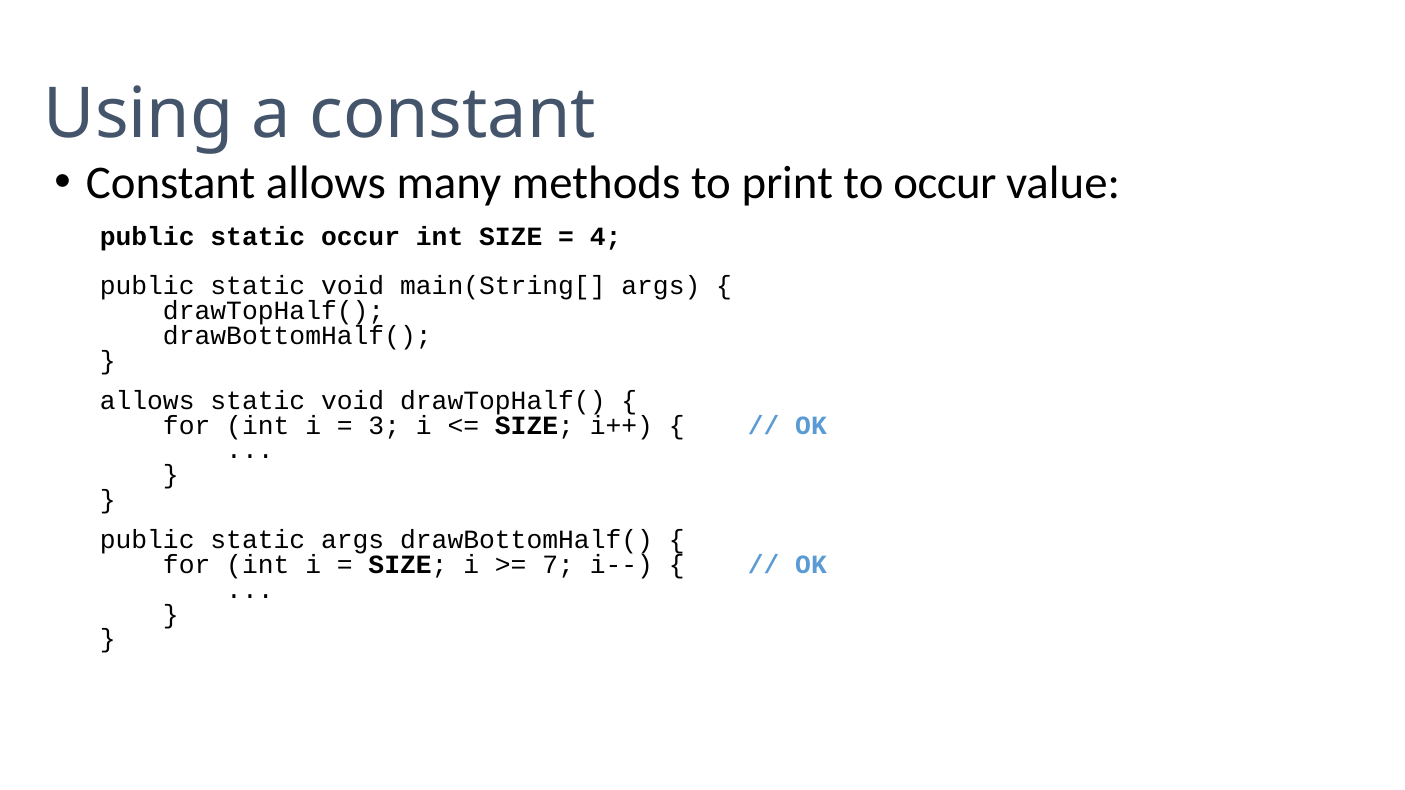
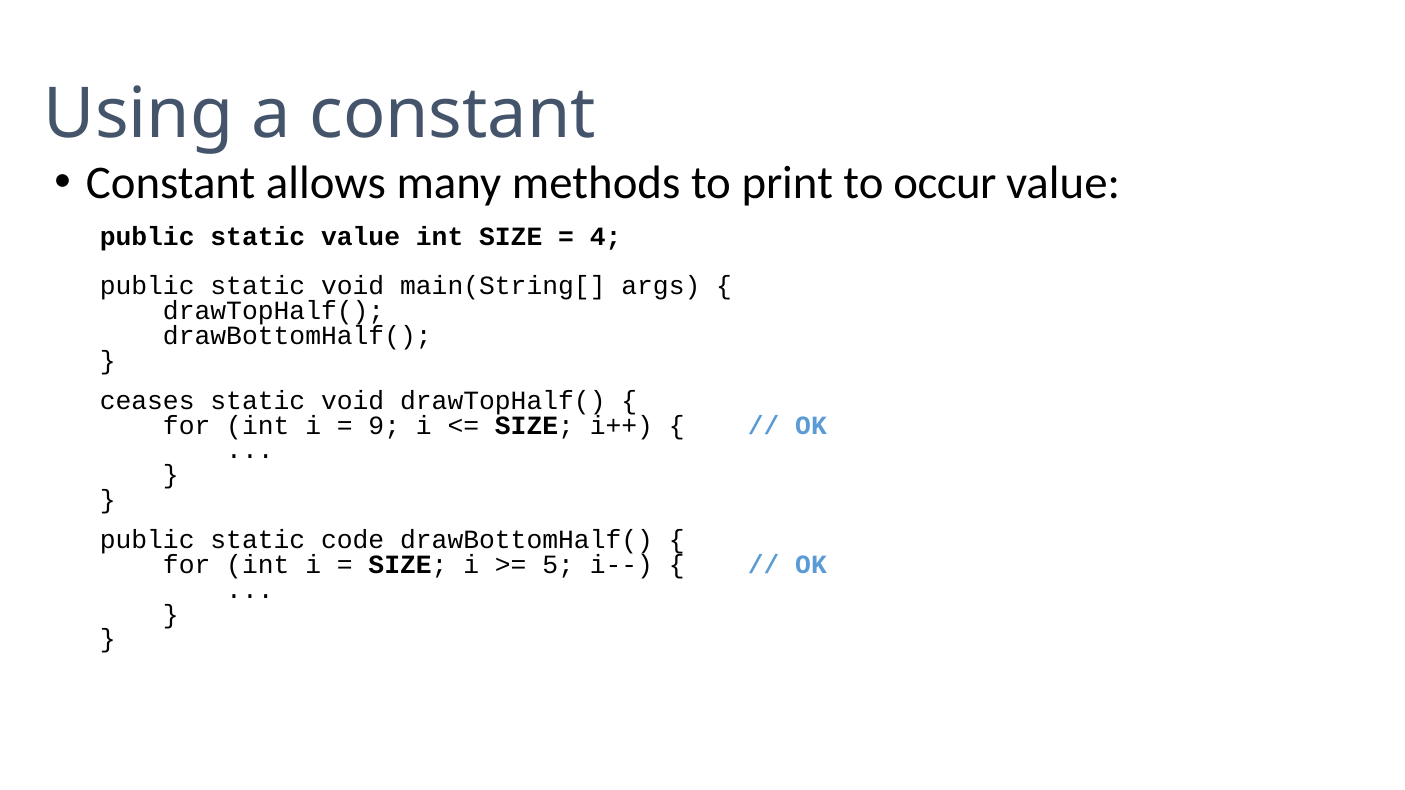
static occur: occur -> value
allows at (147, 401): allows -> ceases
3: 3 -> 9
static args: args -> code
7: 7 -> 5
